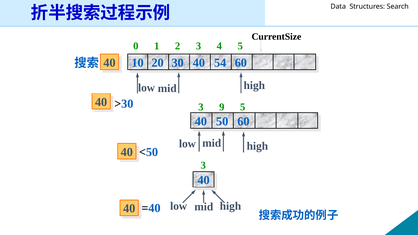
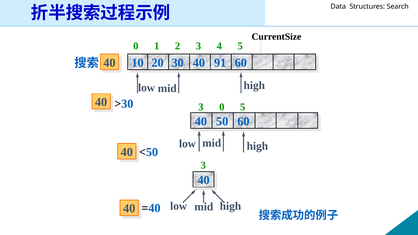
54: 54 -> 91
3 9: 9 -> 0
